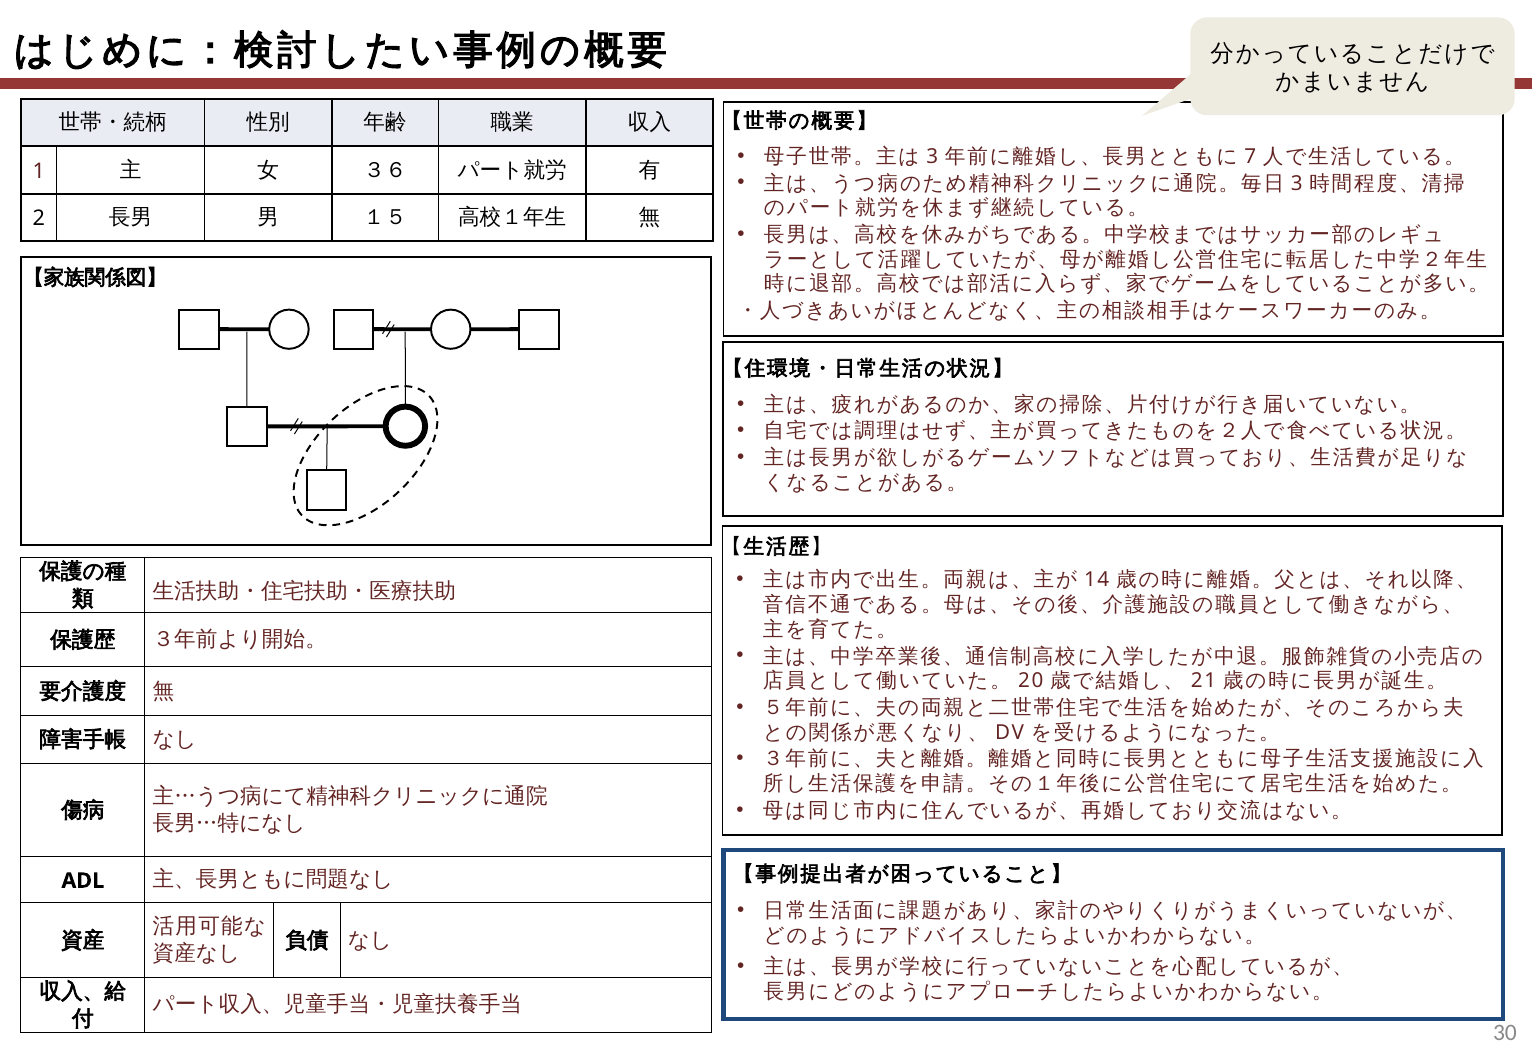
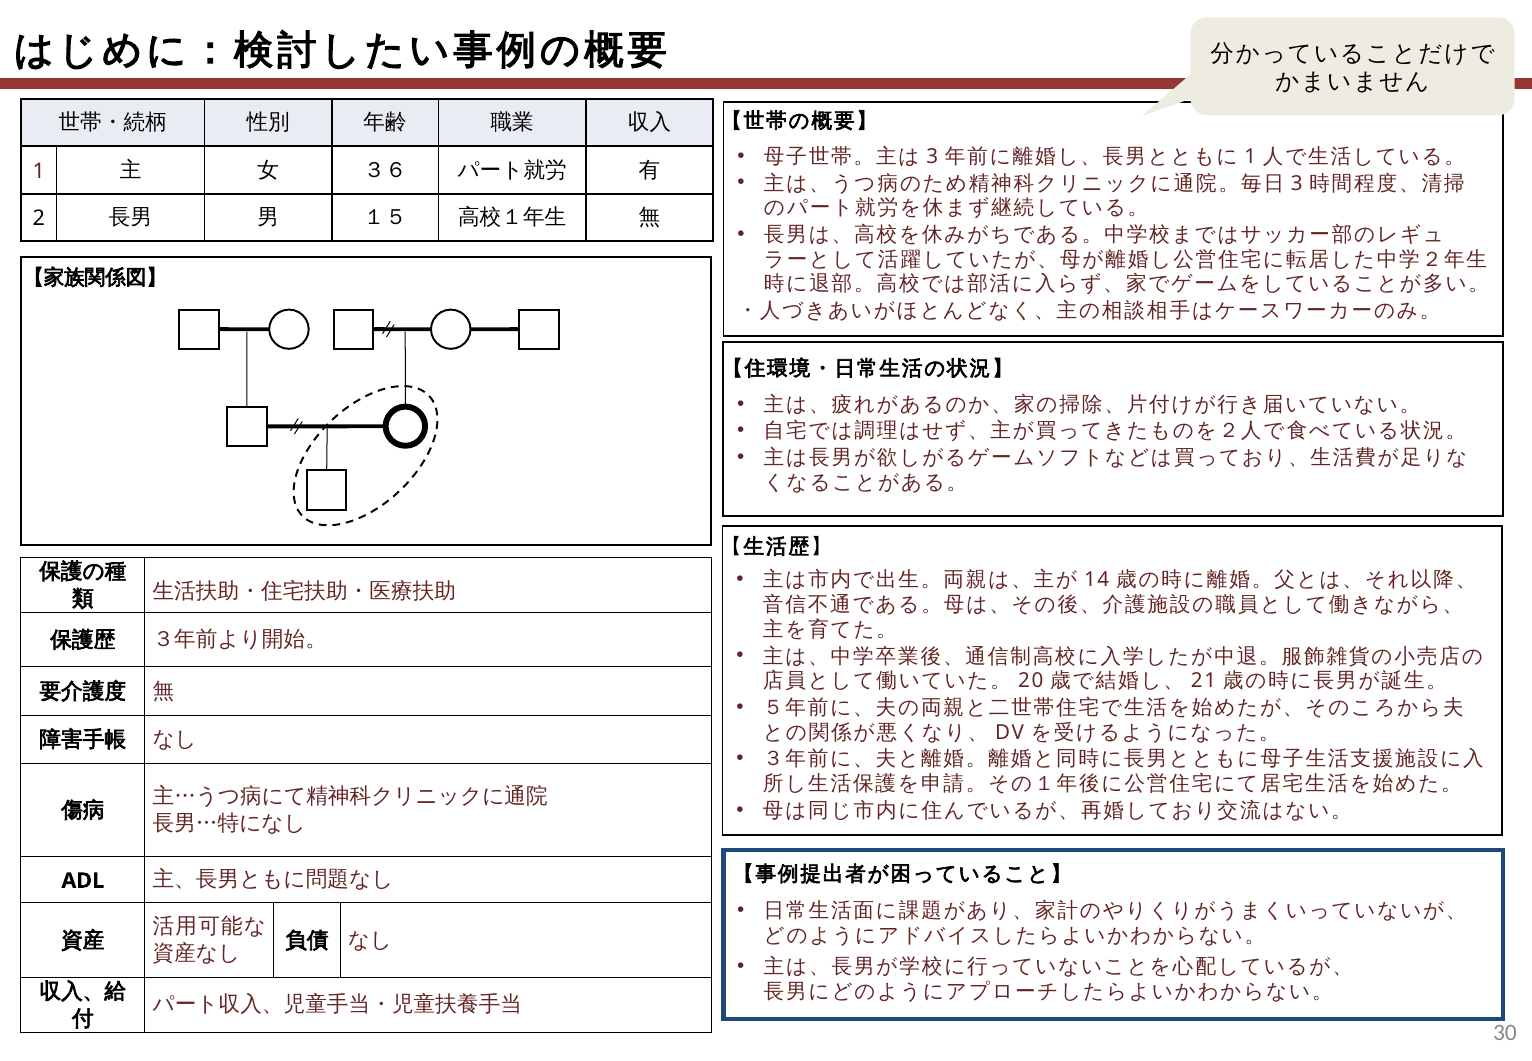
7 at (1250, 156): 7 -> 1
